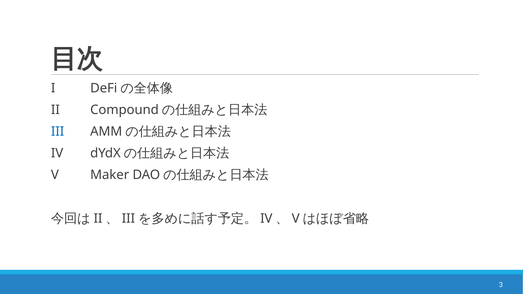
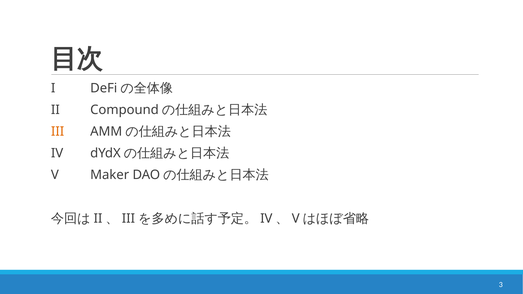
III at (58, 132) colour: blue -> orange
